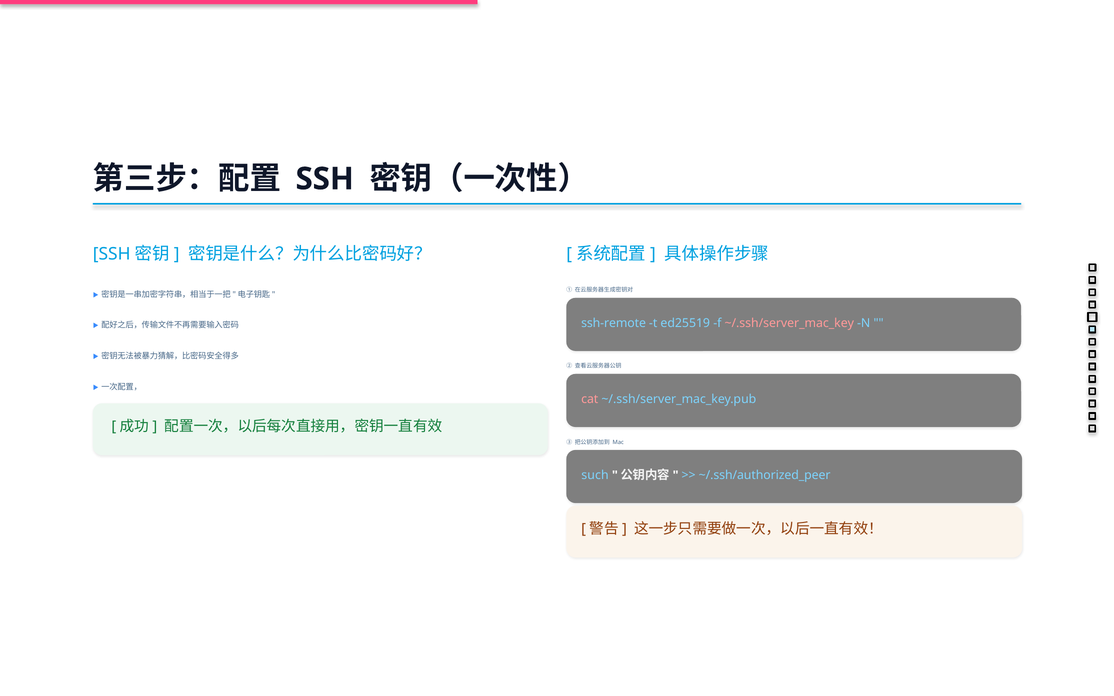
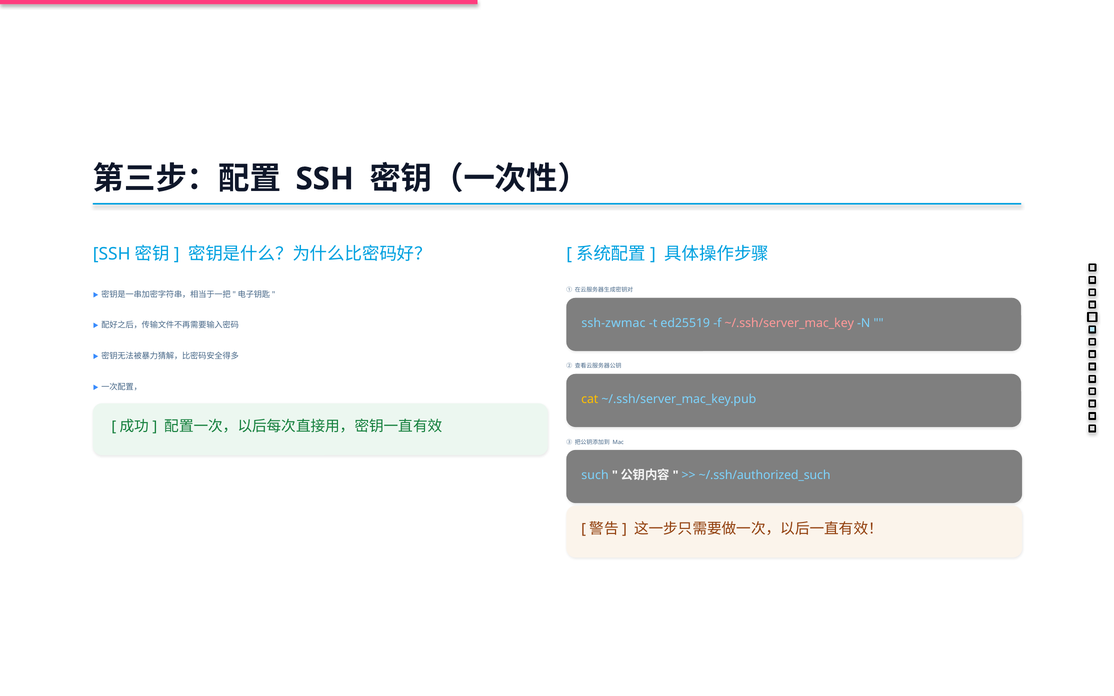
ssh-remote: ssh-remote -> ssh-zwmac
cat colour: pink -> yellow
~/.ssh/authorized_peer: ~/.ssh/authorized_peer -> ~/.ssh/authorized_such
